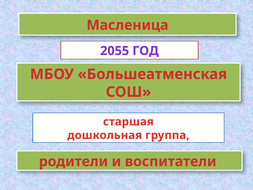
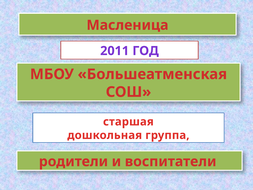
2055: 2055 -> 2011
